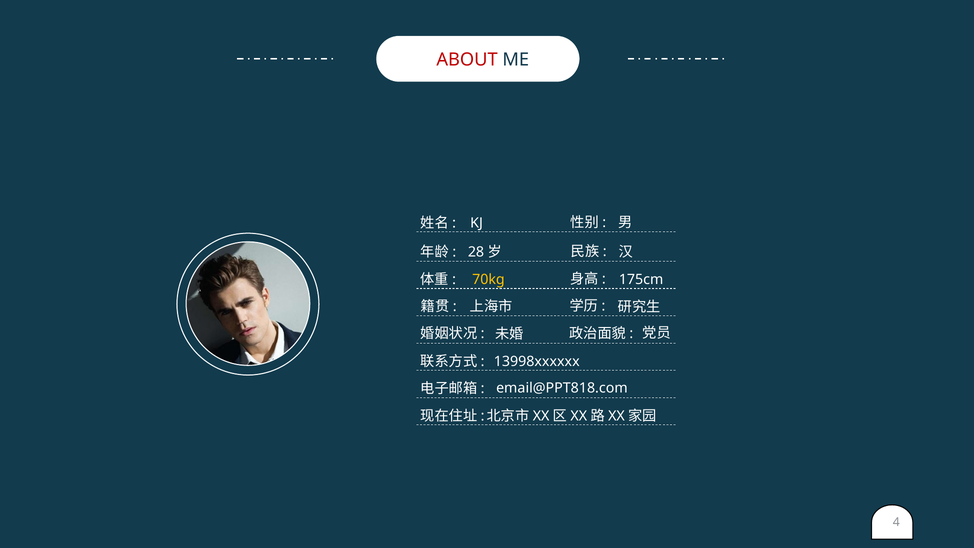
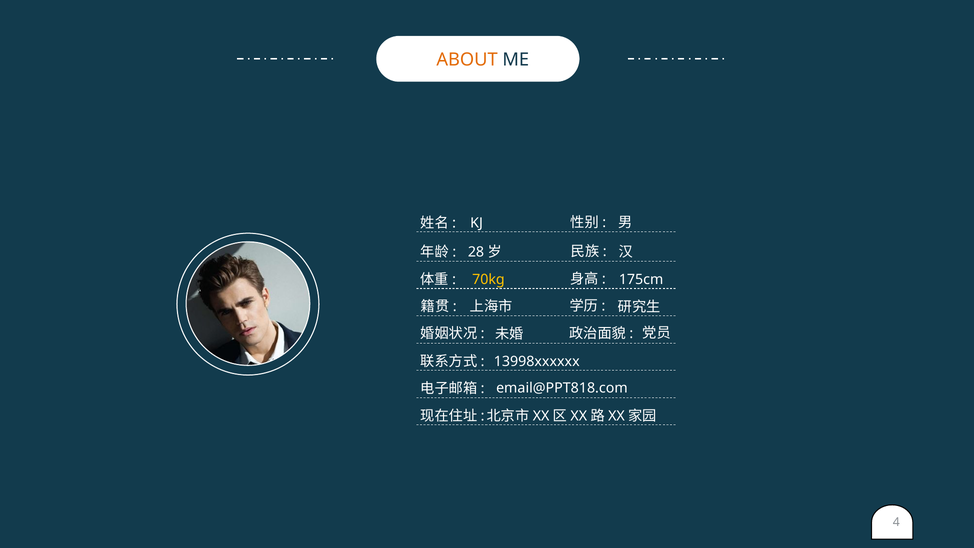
ABOUT colour: red -> orange
